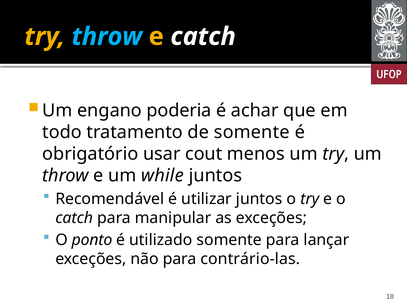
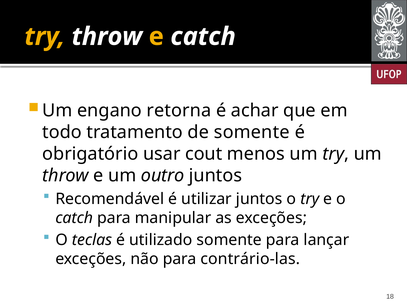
throw at (107, 37) colour: light blue -> white
poderia: poderia -> retorna
while: while -> outro
ponto: ponto -> teclas
